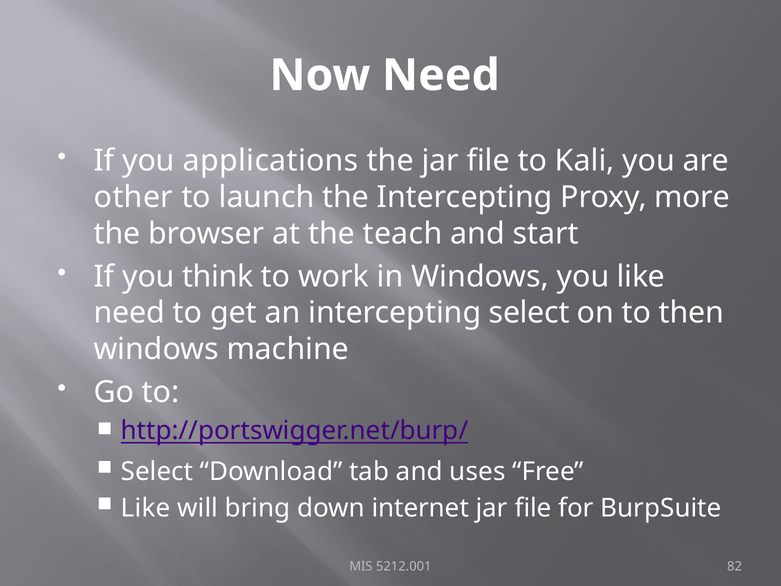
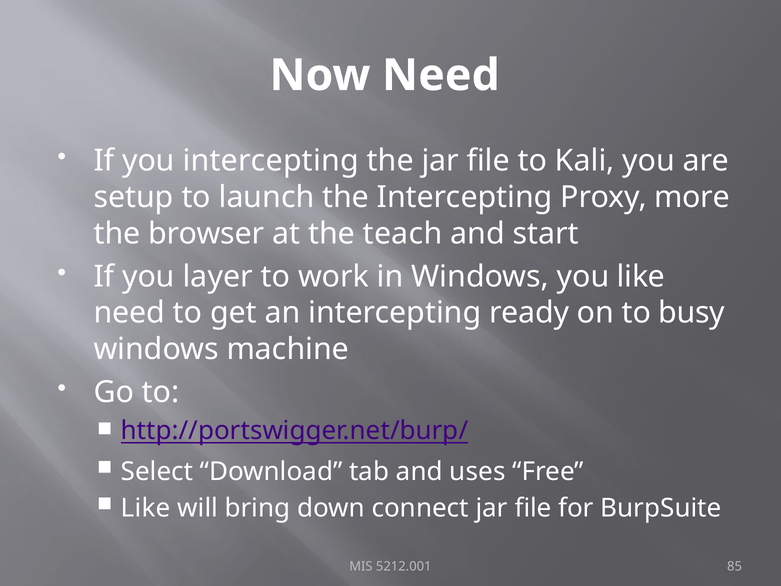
you applications: applications -> intercepting
other: other -> setup
think: think -> layer
intercepting select: select -> ready
then: then -> busy
internet: internet -> connect
82: 82 -> 85
